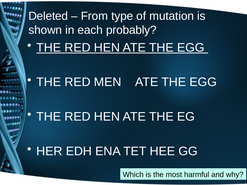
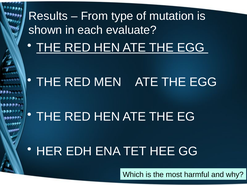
Deleted: Deleted -> Results
probably: probably -> evaluate
